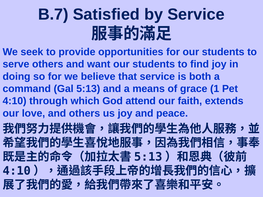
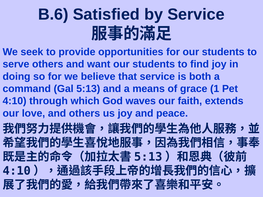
B.7: B.7 -> B.6
attend: attend -> waves
